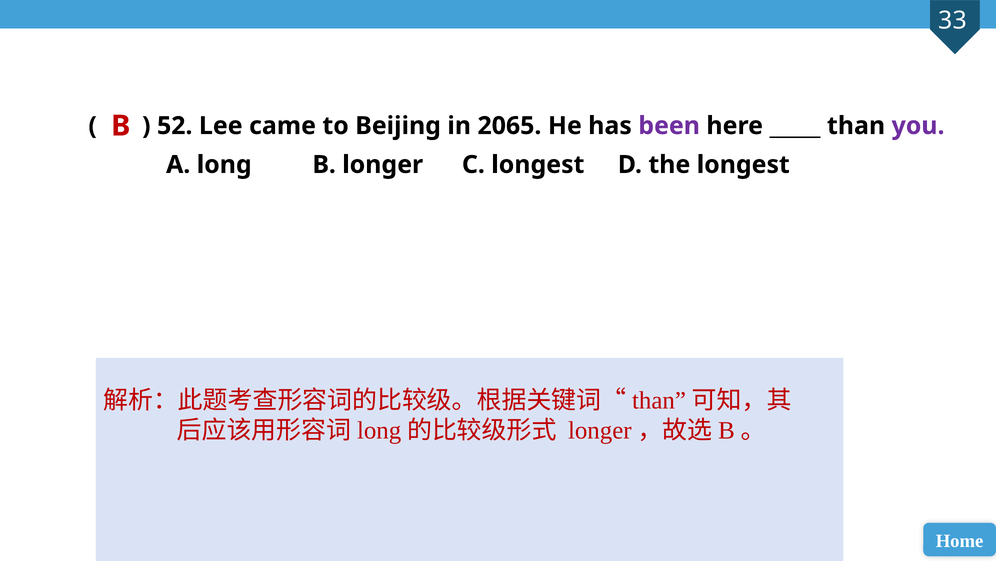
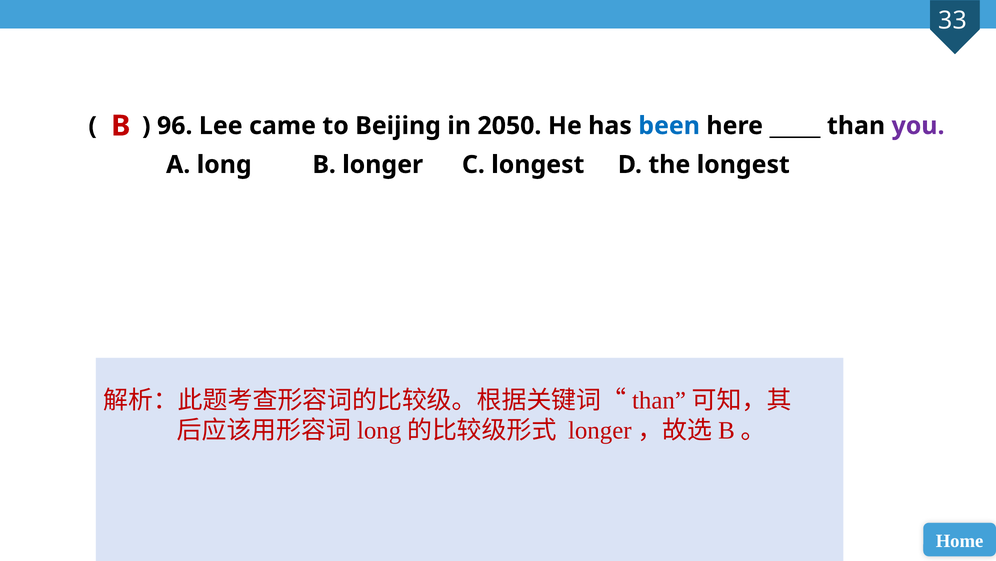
52: 52 -> 96
2065: 2065 -> 2050
been colour: purple -> blue
